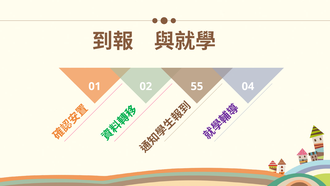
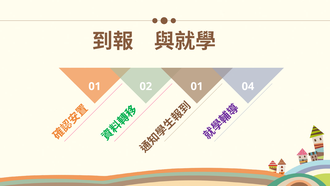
02 55: 55 -> 01
